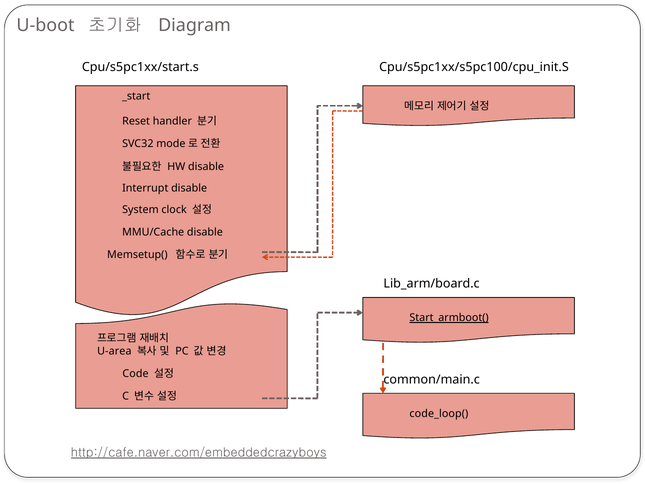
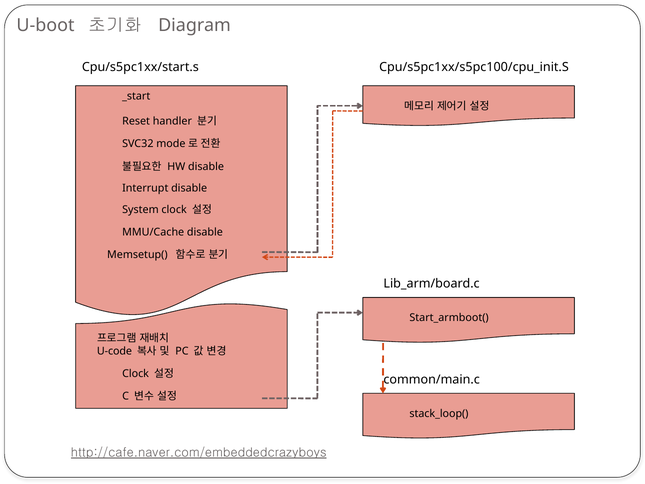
Start_armboot( underline: present -> none
U-area: U-area -> U-code
Code at (136, 374): Code -> Clock
code_loop(: code_loop( -> stack_loop(
